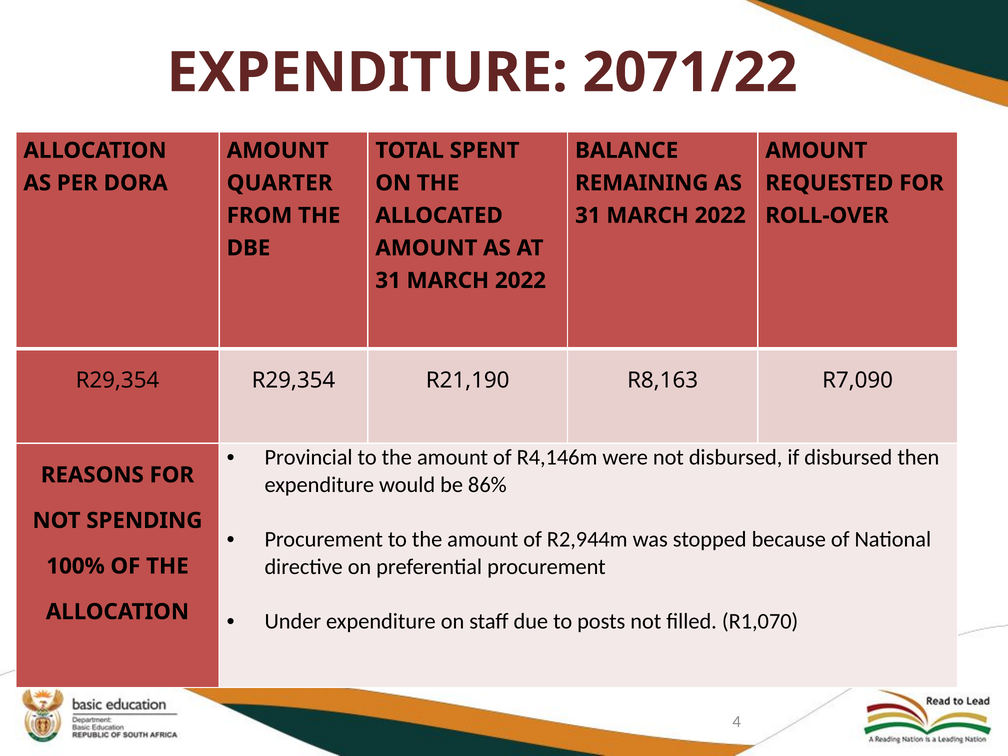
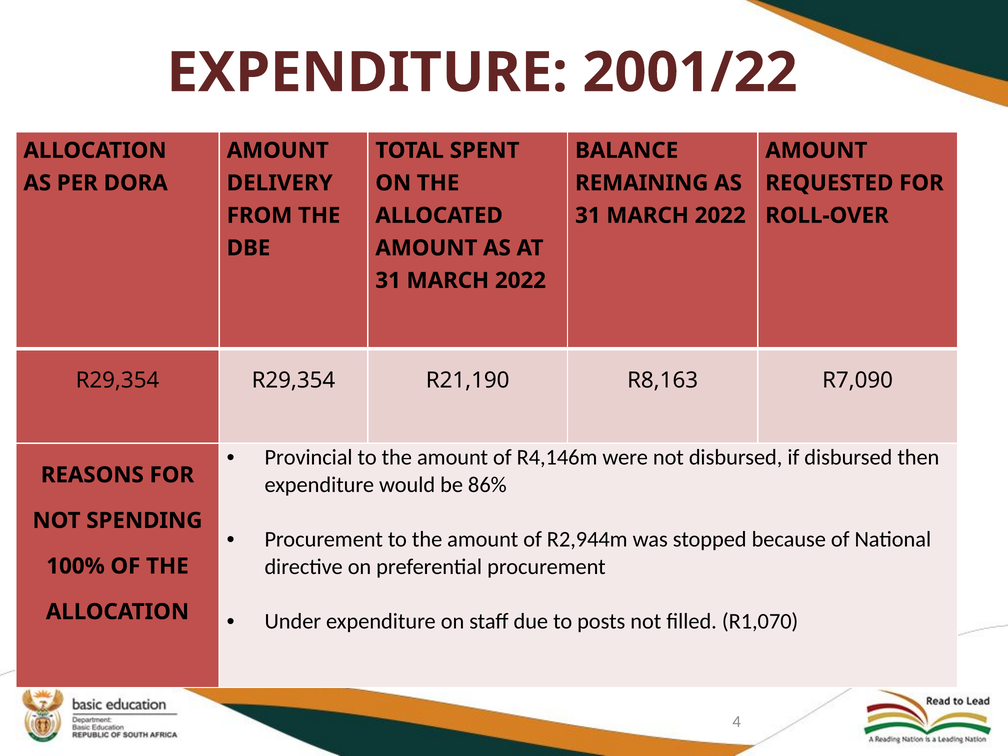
2071/22: 2071/22 -> 2001/22
QUARTER: QUARTER -> DELIVERY
